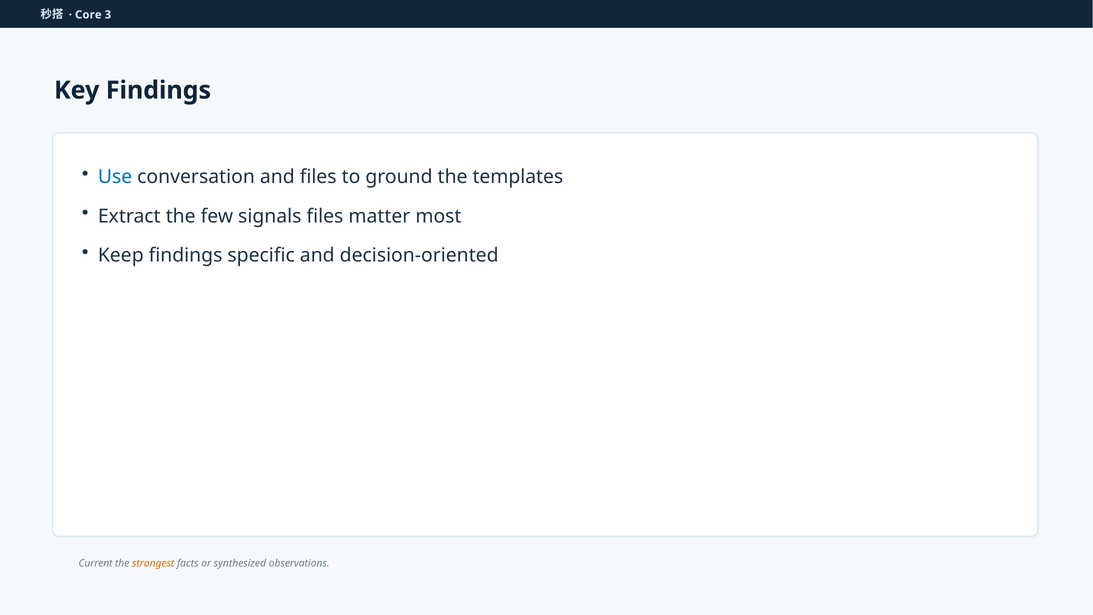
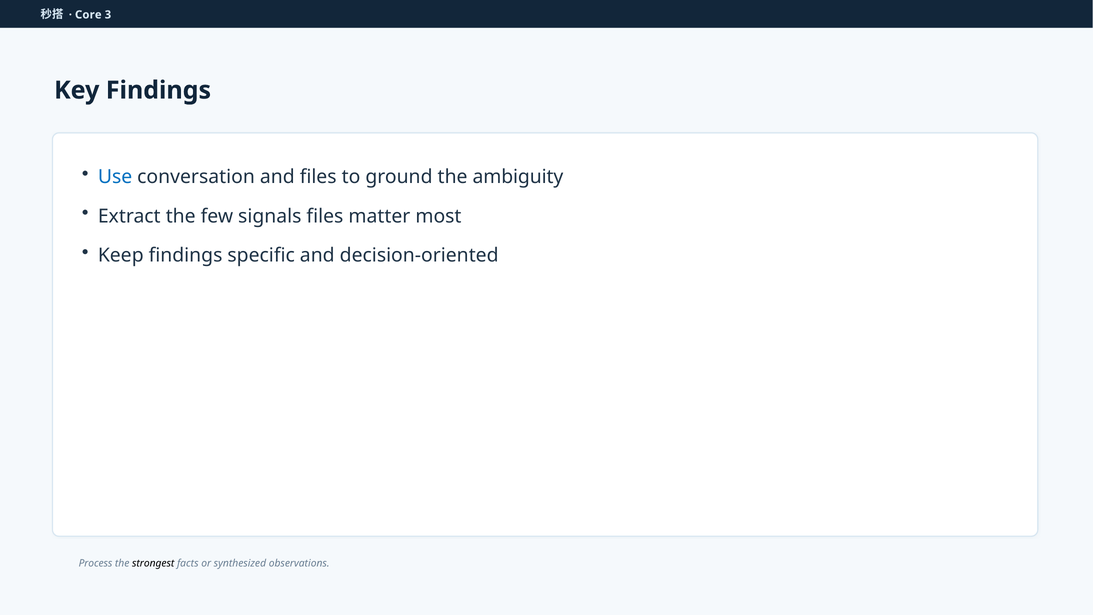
templates: templates -> ambiguity
Current: Current -> Process
strongest colour: orange -> black
